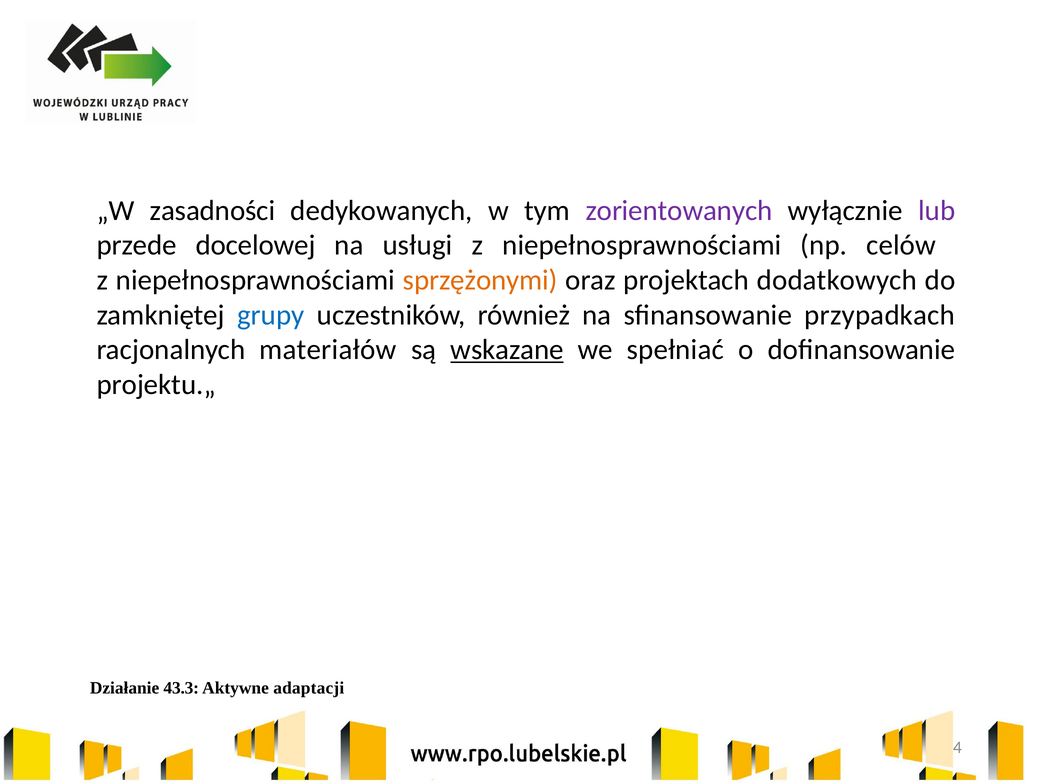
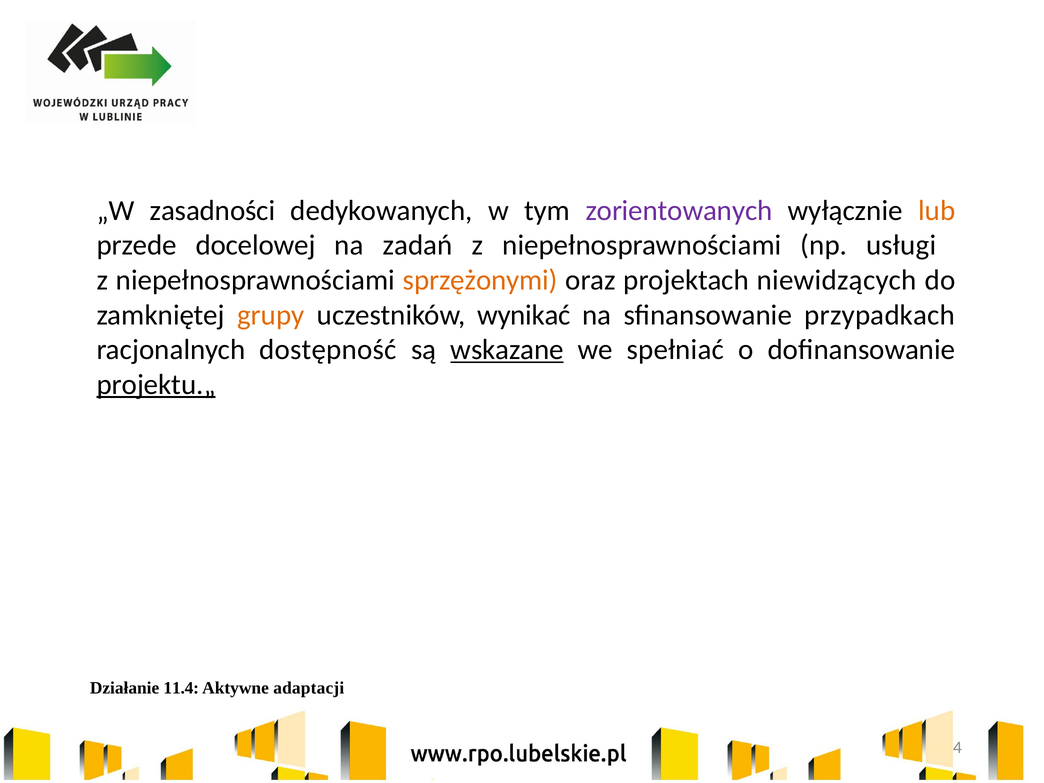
lub colour: purple -> orange
usługi: usługi -> zadań
celów: celów -> usługi
dodatkowych: dodatkowych -> niewidzących
grupy colour: blue -> orange
również: również -> wynikać
materiałów: materiałów -> dostępność
projektu.„ underline: none -> present
43.3: 43.3 -> 11.4
